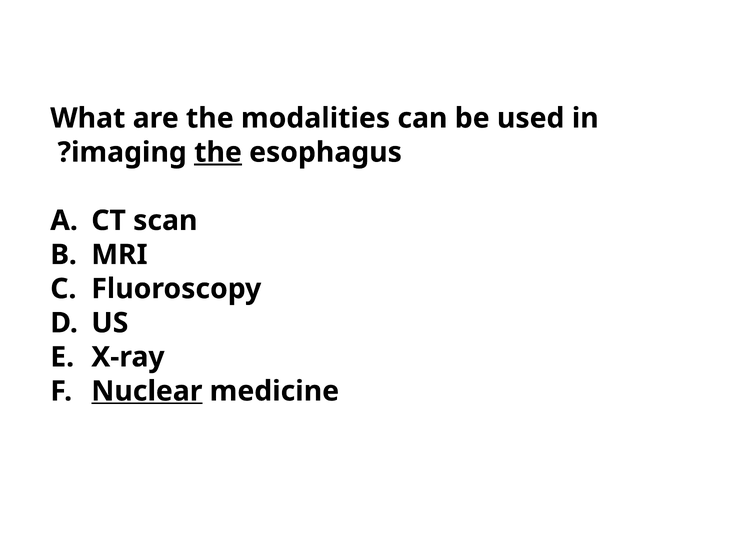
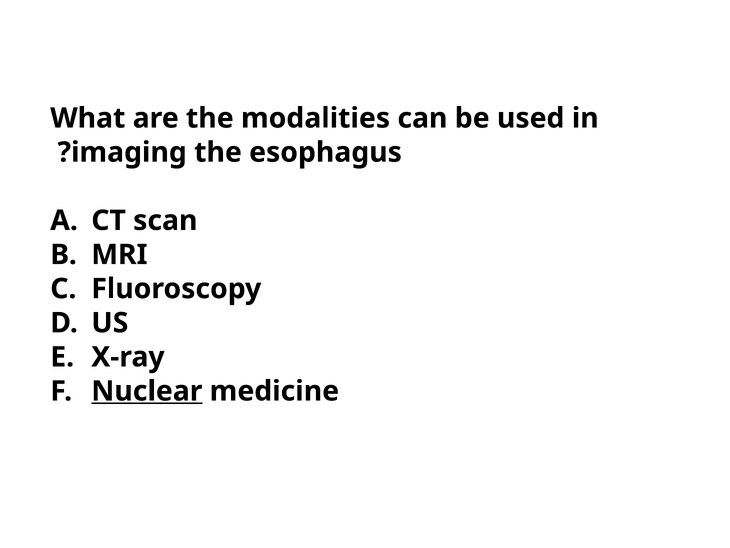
the at (218, 152) underline: present -> none
